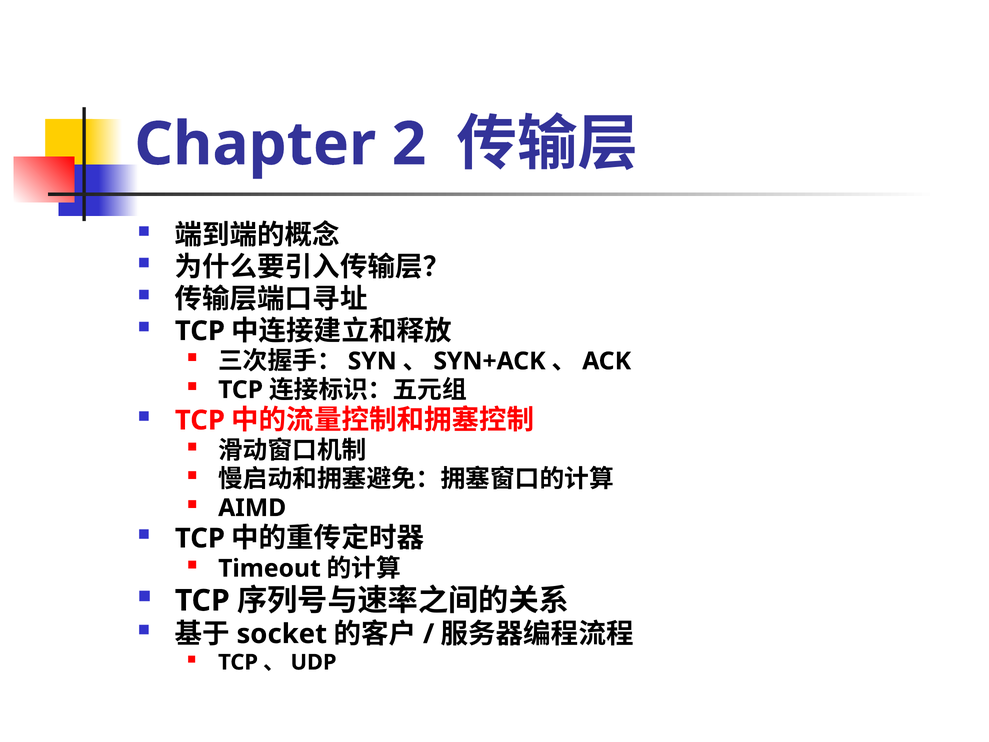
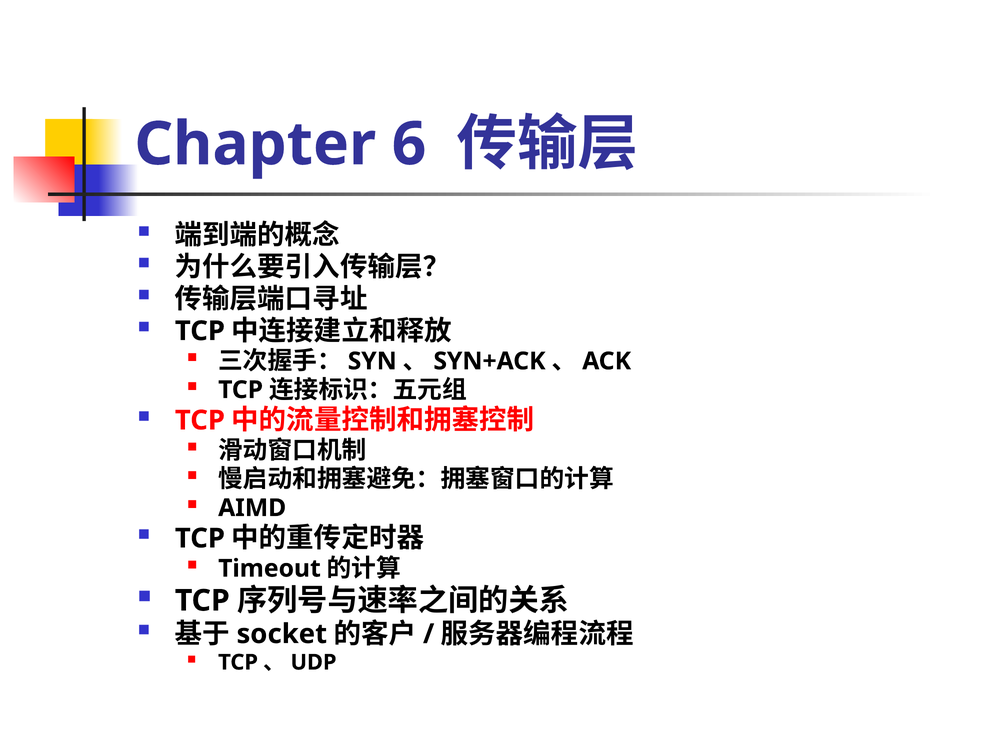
2: 2 -> 6
